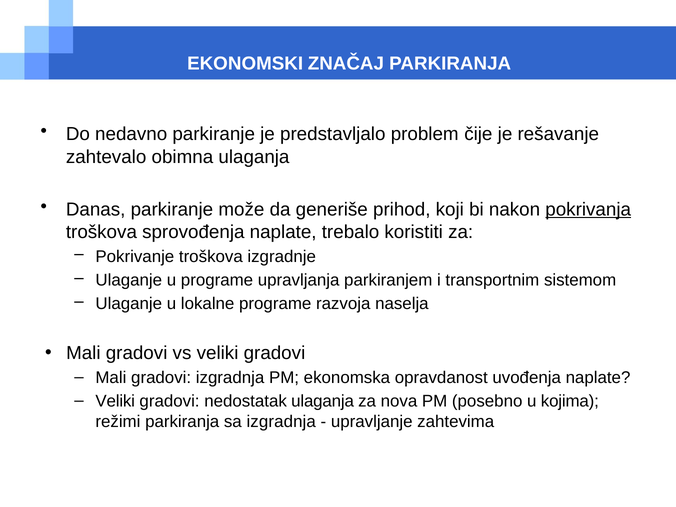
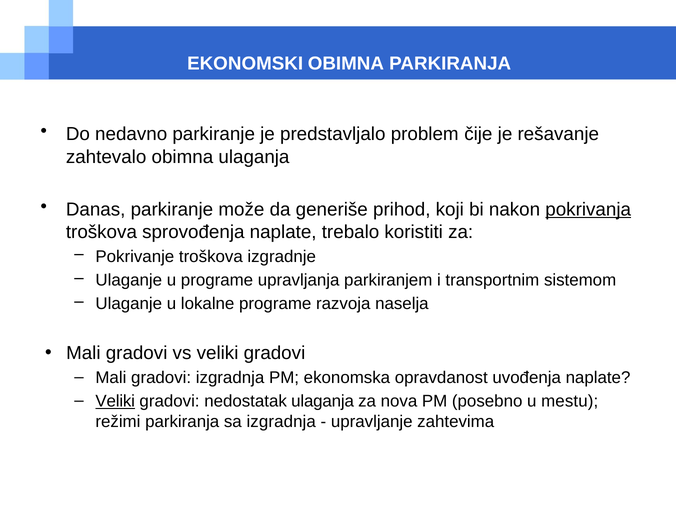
EKONOMSKI ZNAČAJ: ZNAČAJ -> OBIMNA
Veliki at (115, 401) underline: none -> present
kojima: kojima -> mestu
